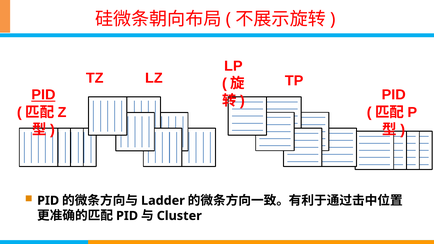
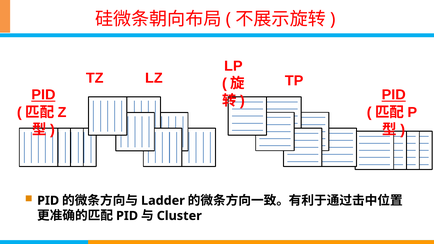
PID at (394, 95) underline: none -> present
